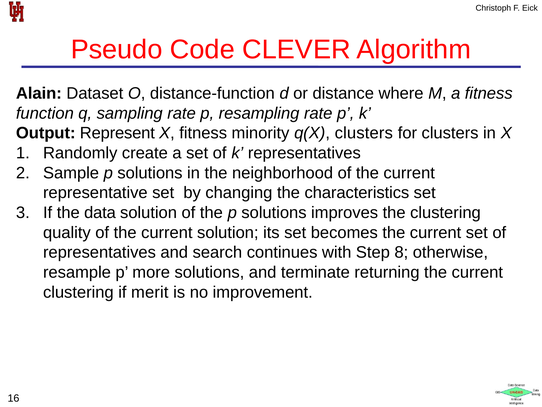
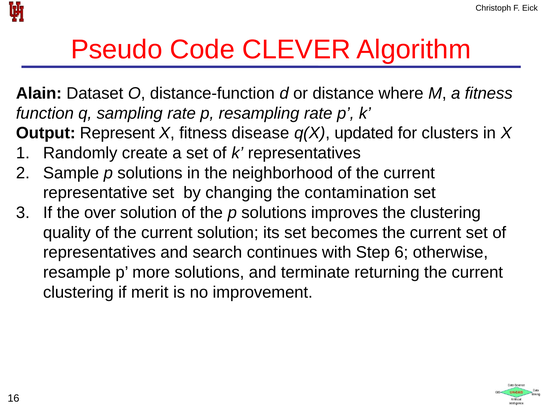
minority: minority -> disease
q(X clusters: clusters -> updated
characteristics: characteristics -> contamination
data: data -> over
8: 8 -> 6
